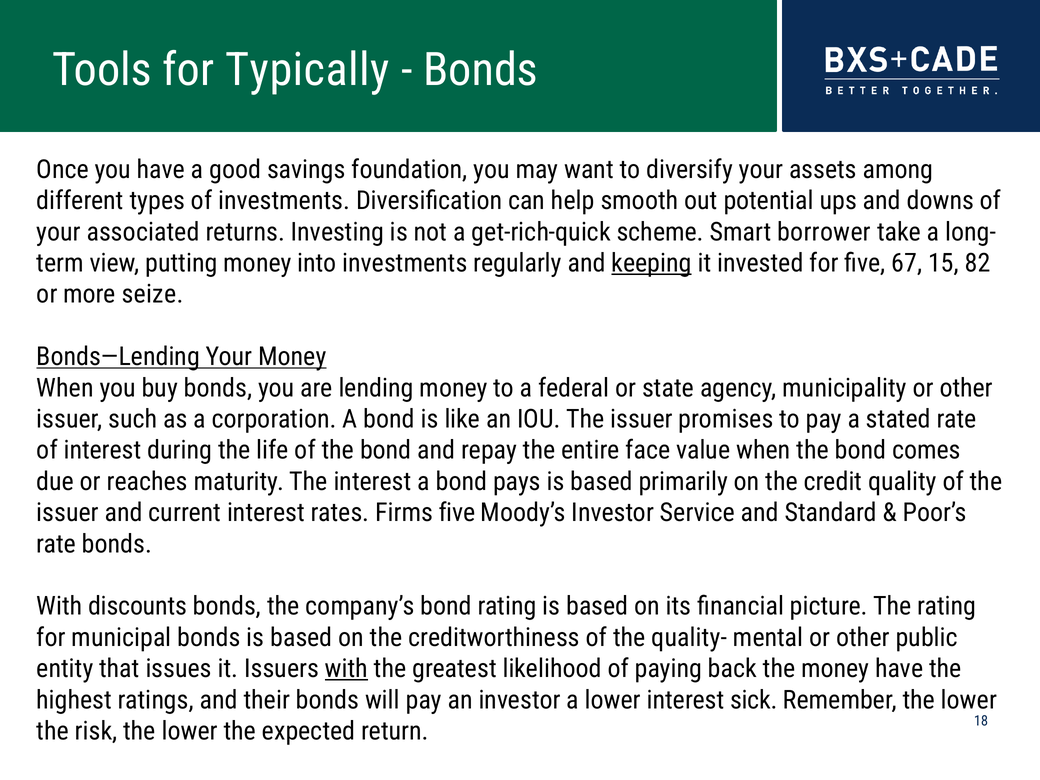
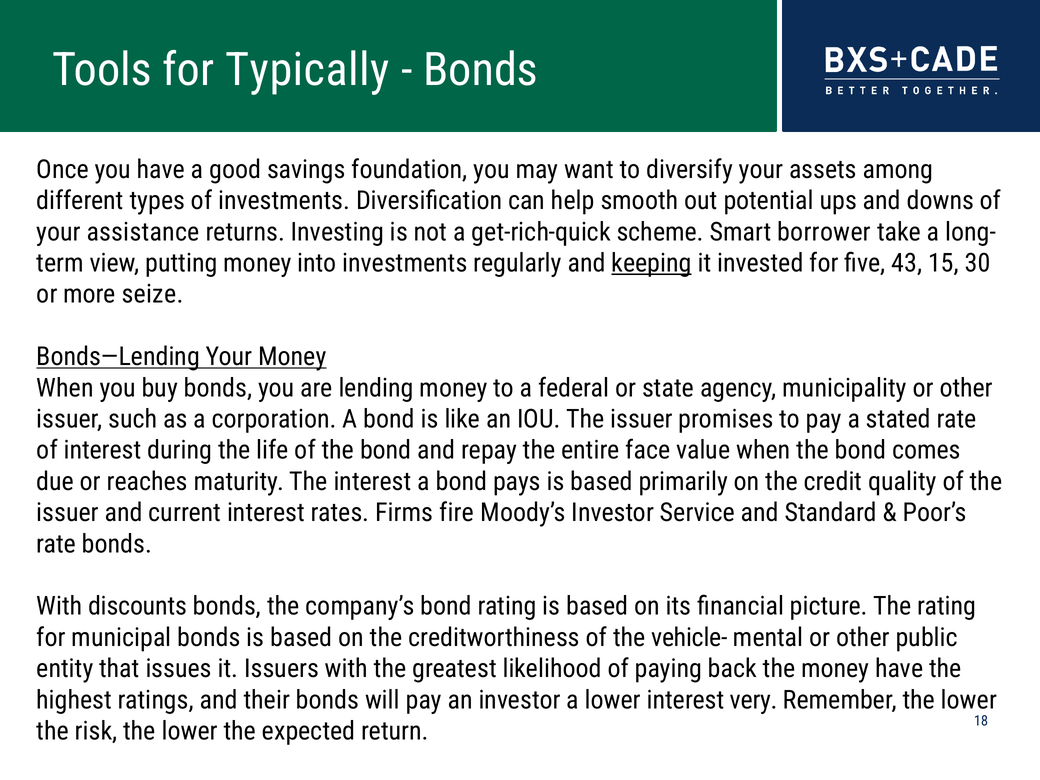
associated: associated -> assistance
67: 67 -> 43
82: 82 -> 30
Firms five: five -> fire
quality-: quality- -> vehicle-
with at (346, 669) underline: present -> none
sick: sick -> very
